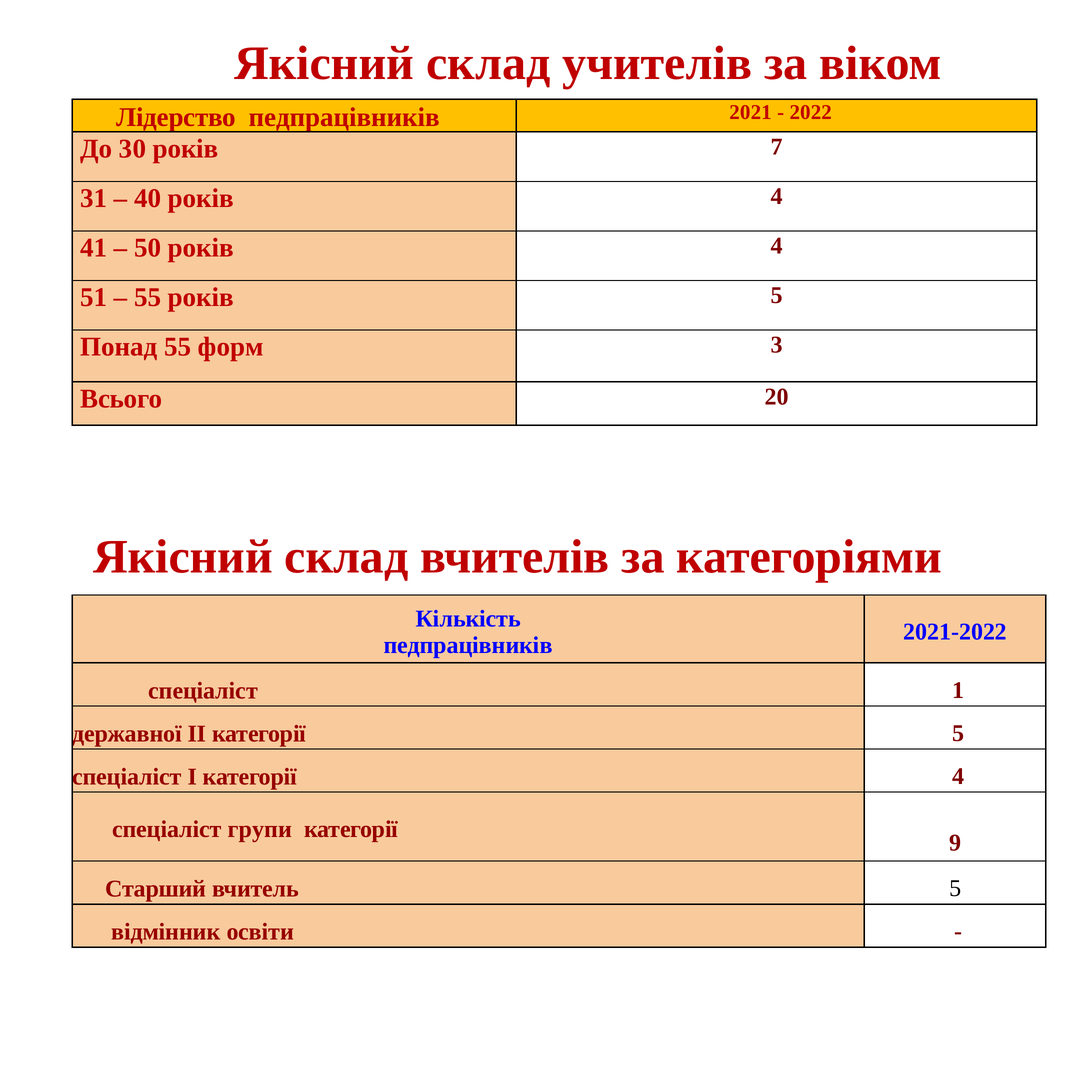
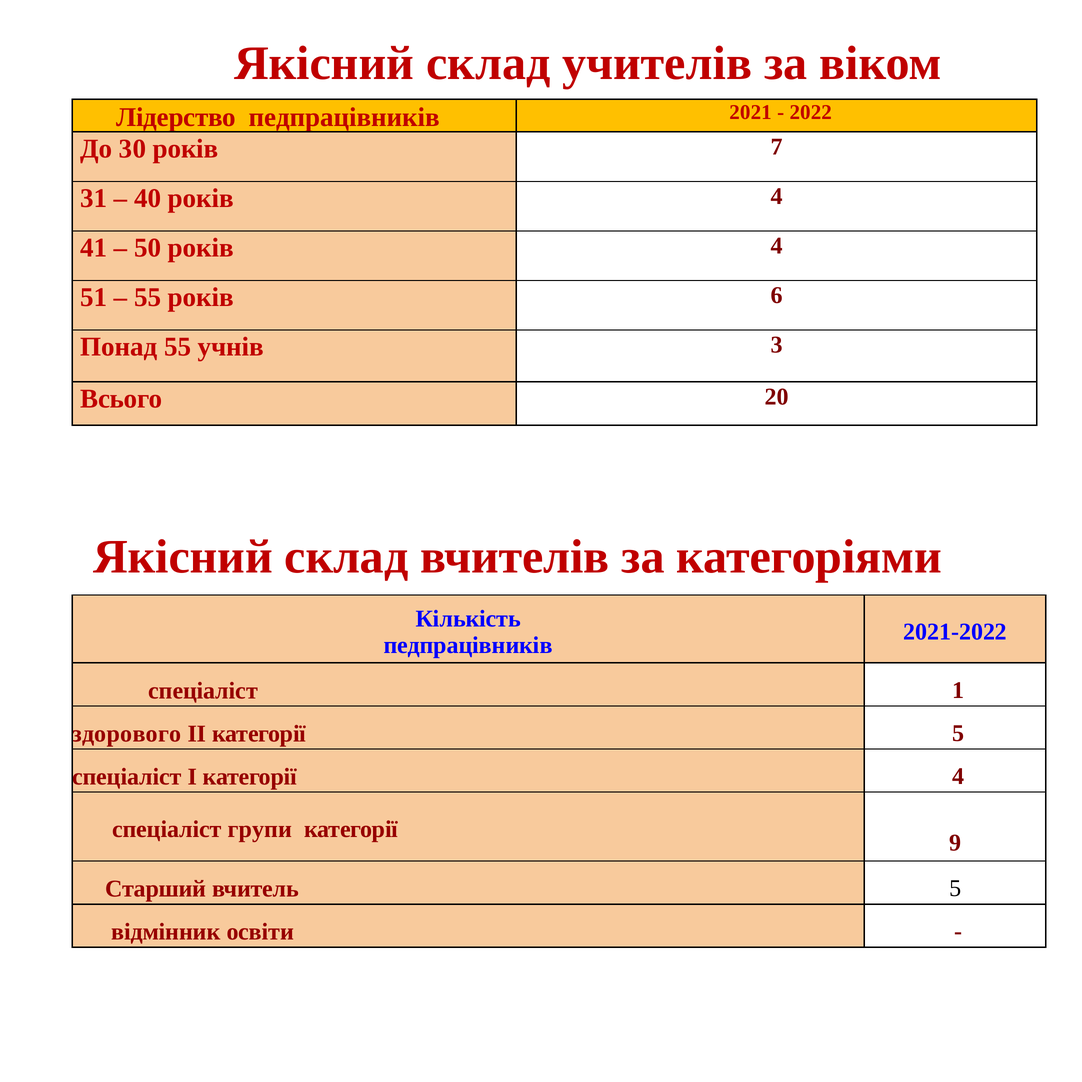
років 5: 5 -> 6
форм: форм -> учнів
державної: державної -> здорового
